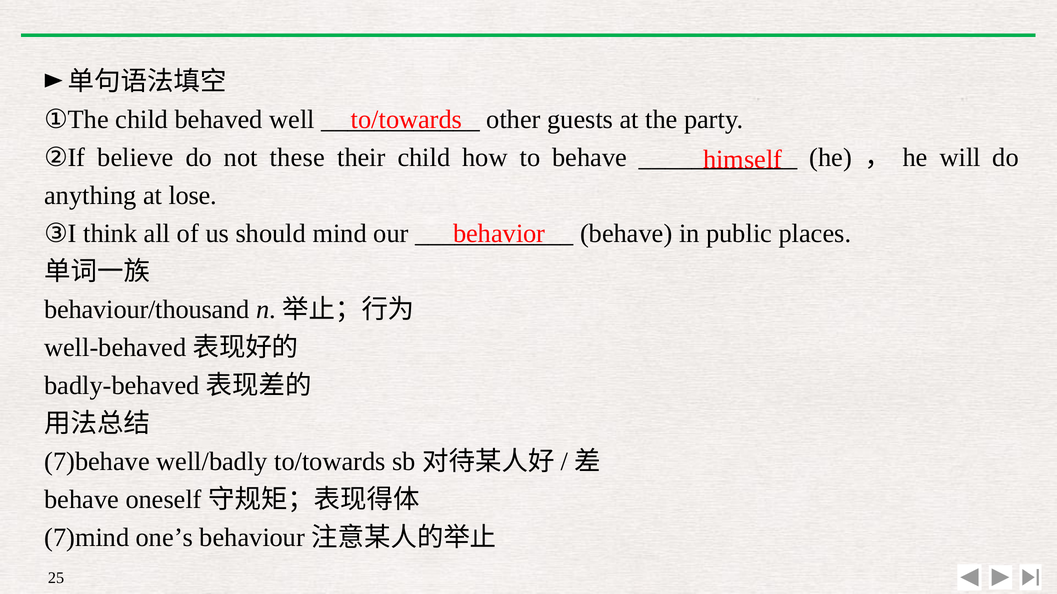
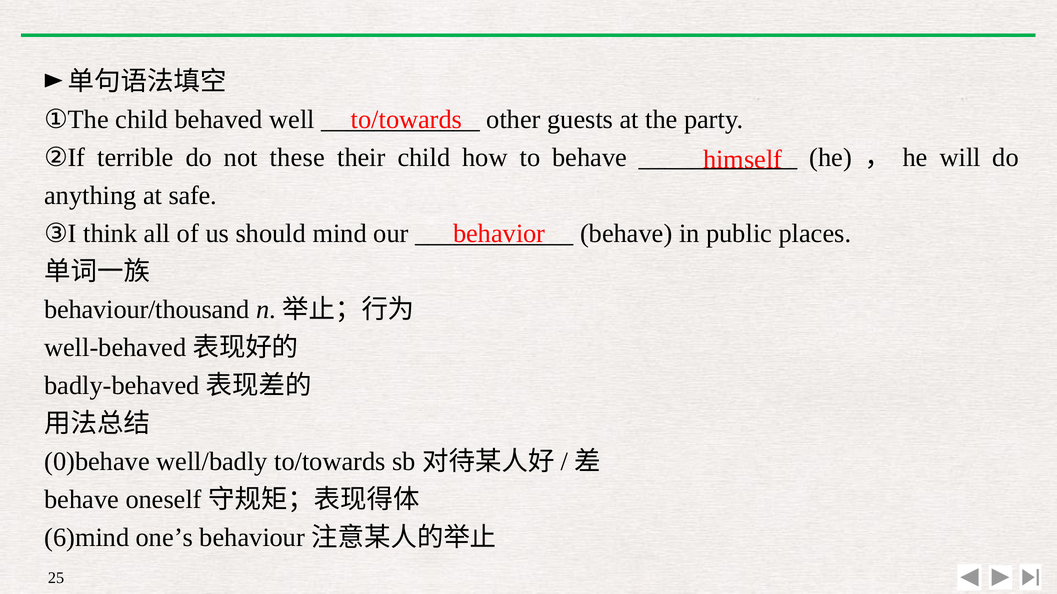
believe: believe -> terrible
lose: lose -> safe
7)behave: 7)behave -> 0)behave
7)mind: 7)mind -> 6)mind
